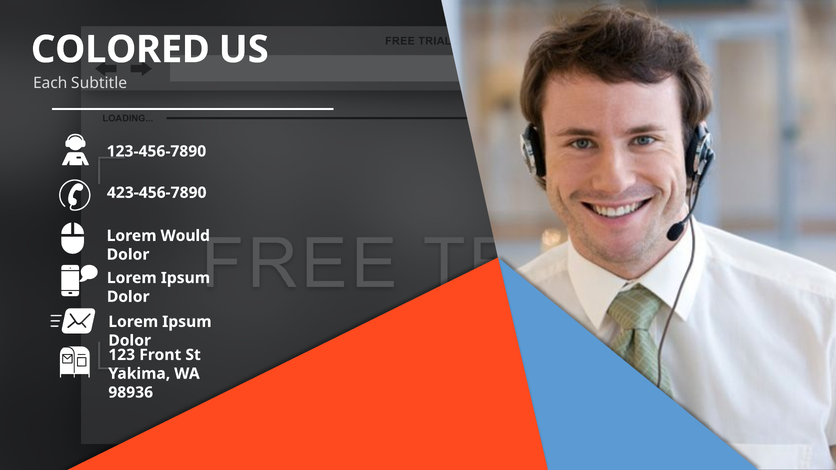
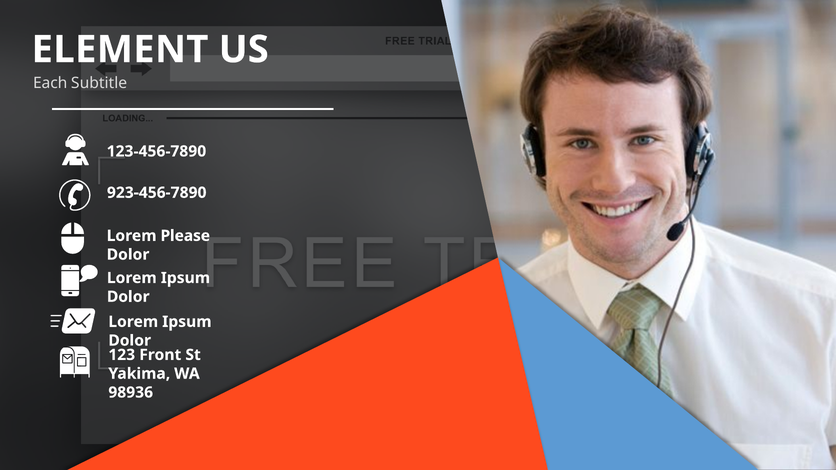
COLORED: COLORED -> ELEMENT
423-456-7890: 423-456-7890 -> 923-456-7890
Would: Would -> Please
